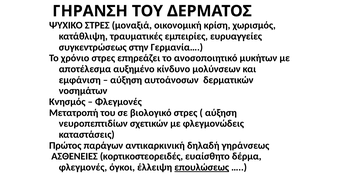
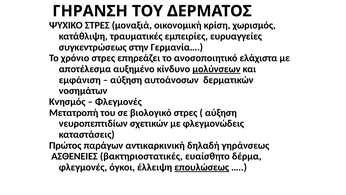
μυκήτων: μυκήτων -> ελάχιστα
μολύνσεων underline: none -> present
κορτικοστεορειδές: κορτικοστεορειδές -> βακτηριοστατικές
